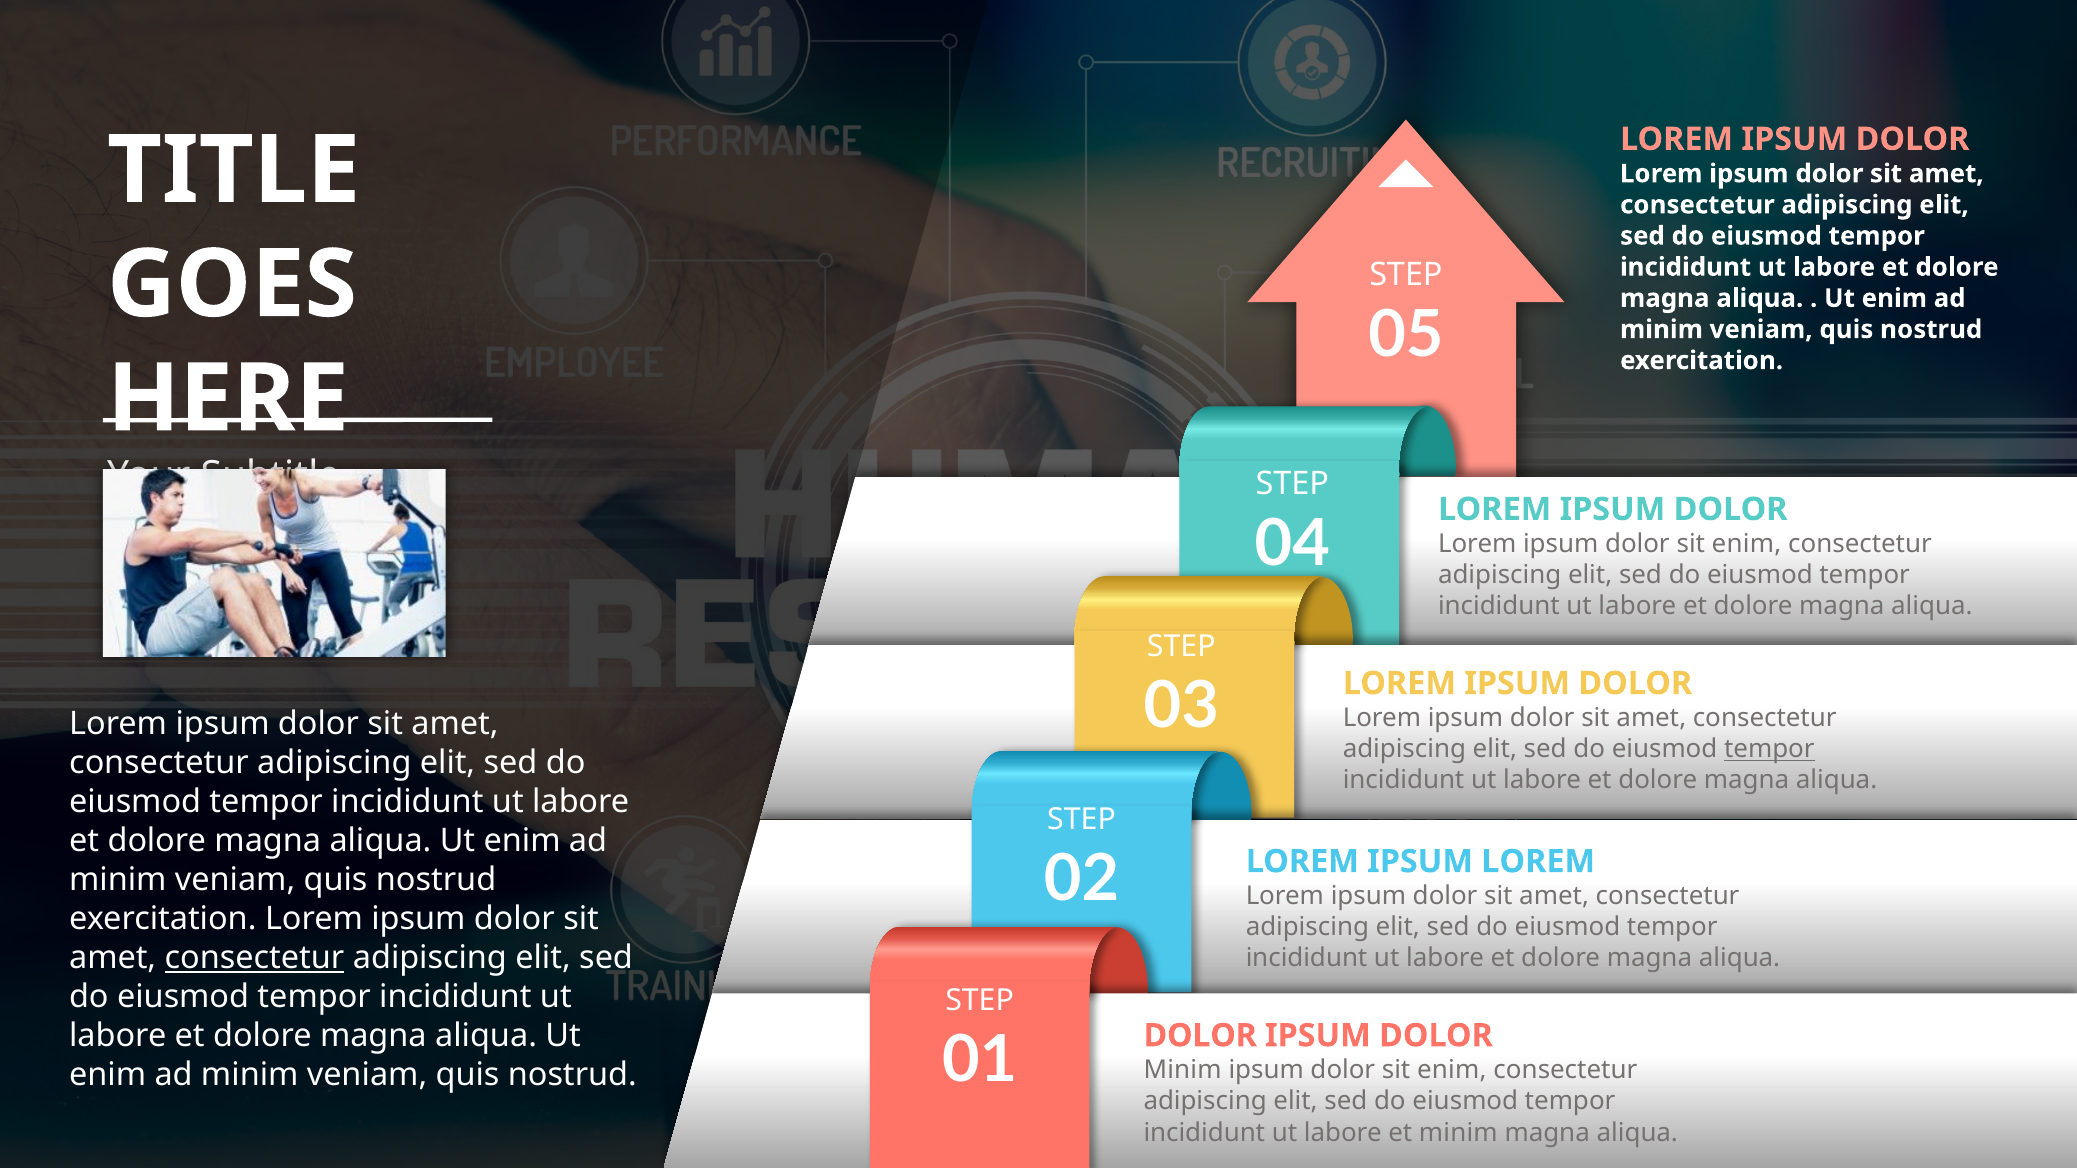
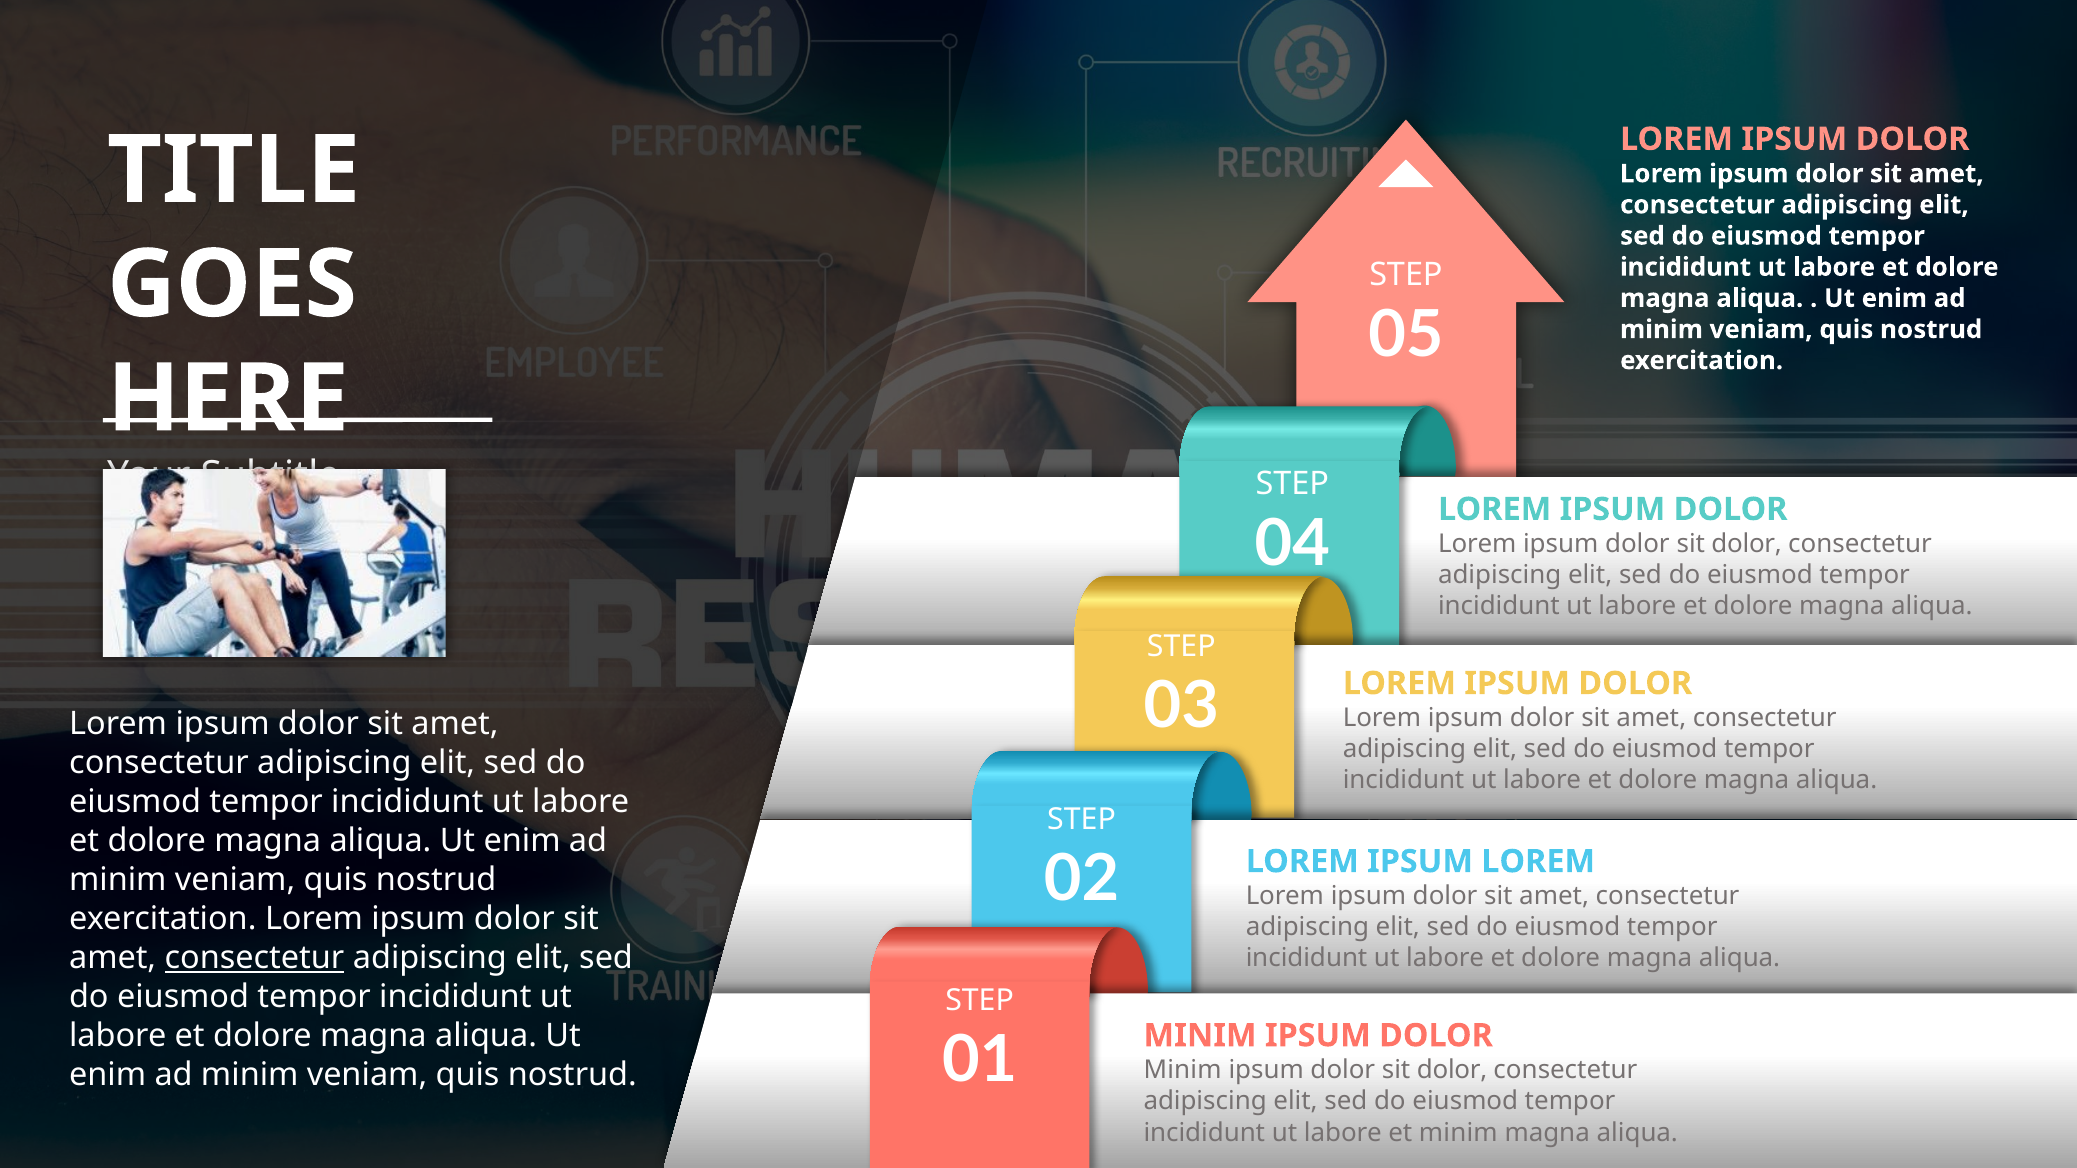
enim at (1746, 544): enim -> dolor
tempor at (1769, 749) underline: present -> none
01 DOLOR: DOLOR -> MINIM
enim at (1452, 1070): enim -> dolor
